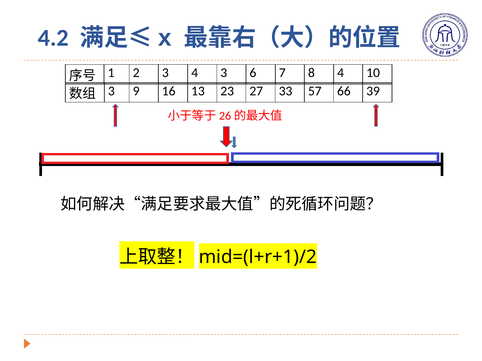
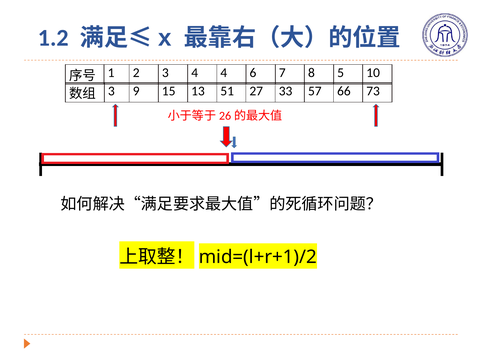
4.2: 4.2 -> 1.2
4 3: 3 -> 4
8 4: 4 -> 5
16: 16 -> 15
23: 23 -> 51
39: 39 -> 73
